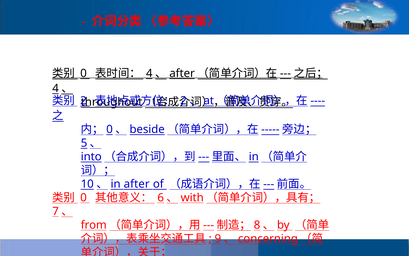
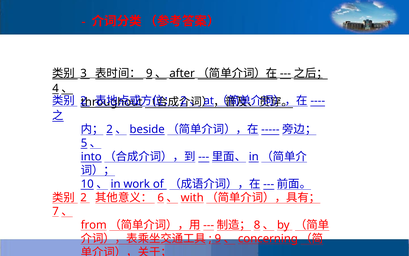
0 at (84, 73): 0 -> 3
4 at (149, 73): 4 -> 9
0 at (110, 129): 0 -> 2
after at (137, 184): after -> work
0 at (84, 197): 0 -> 2
